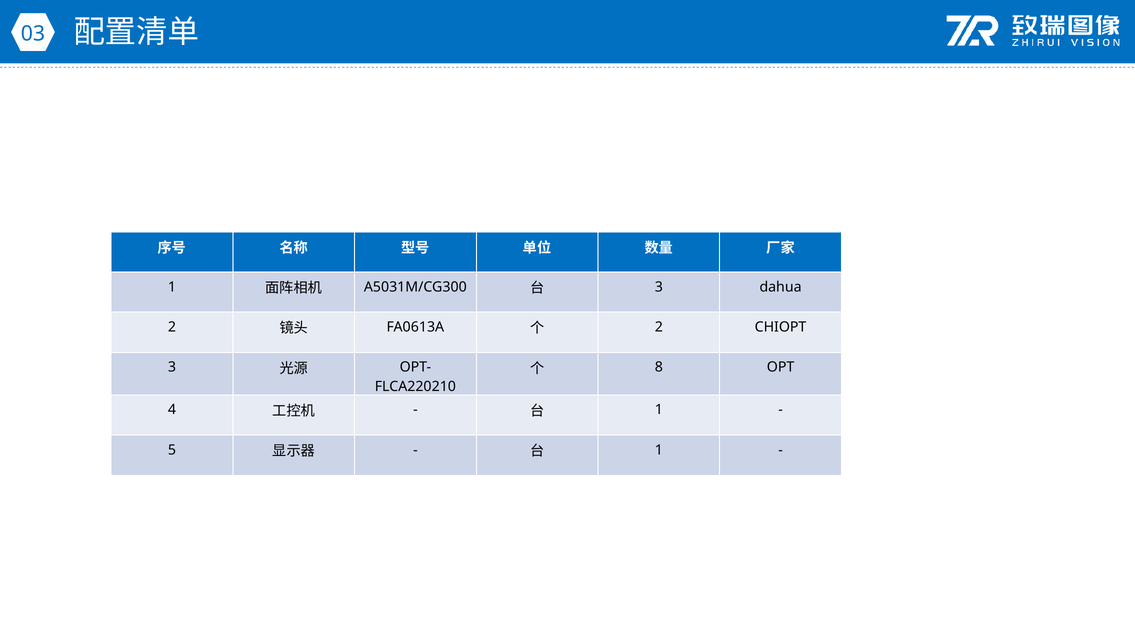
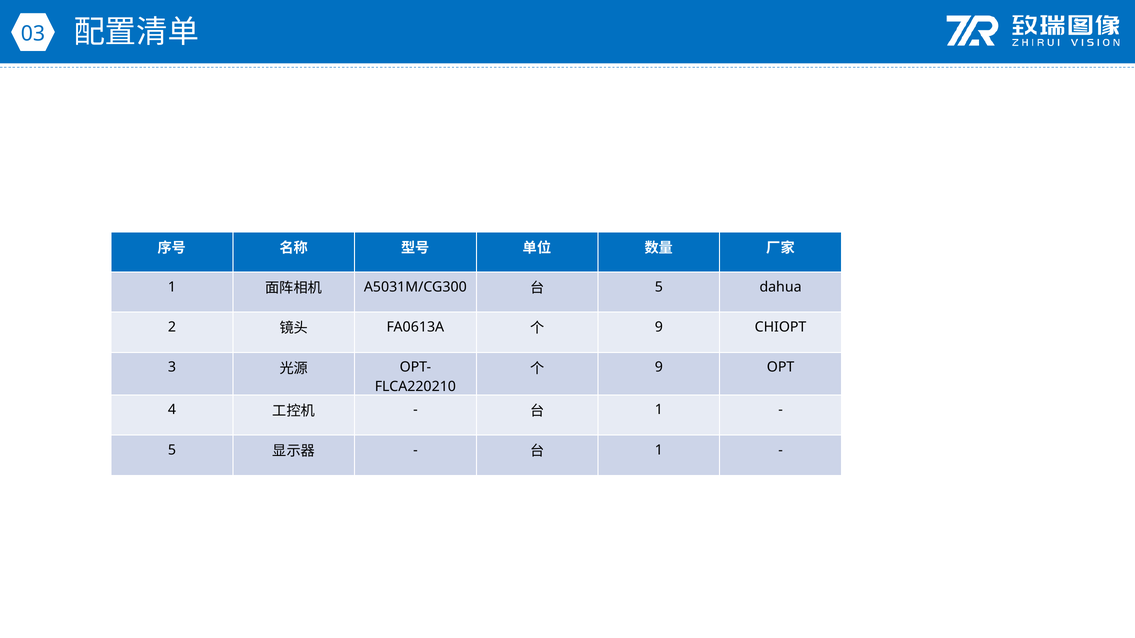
3 at (659, 287): 3 -> 5
2 at (659, 327): 2 -> 9
8 at (659, 367): 8 -> 9
